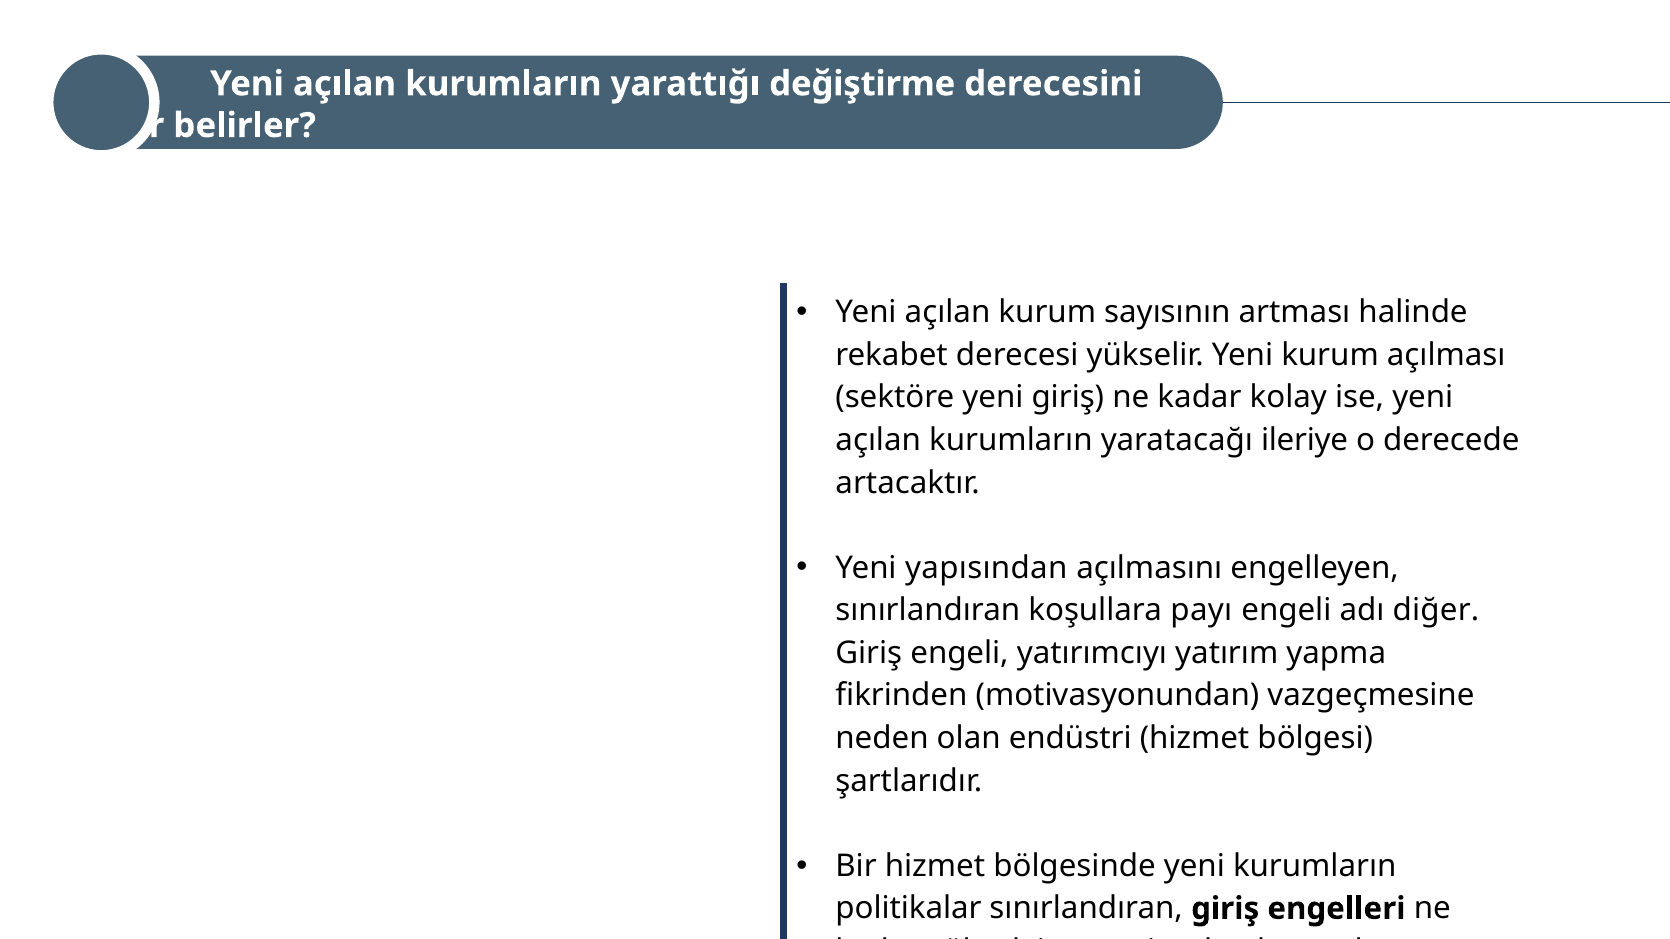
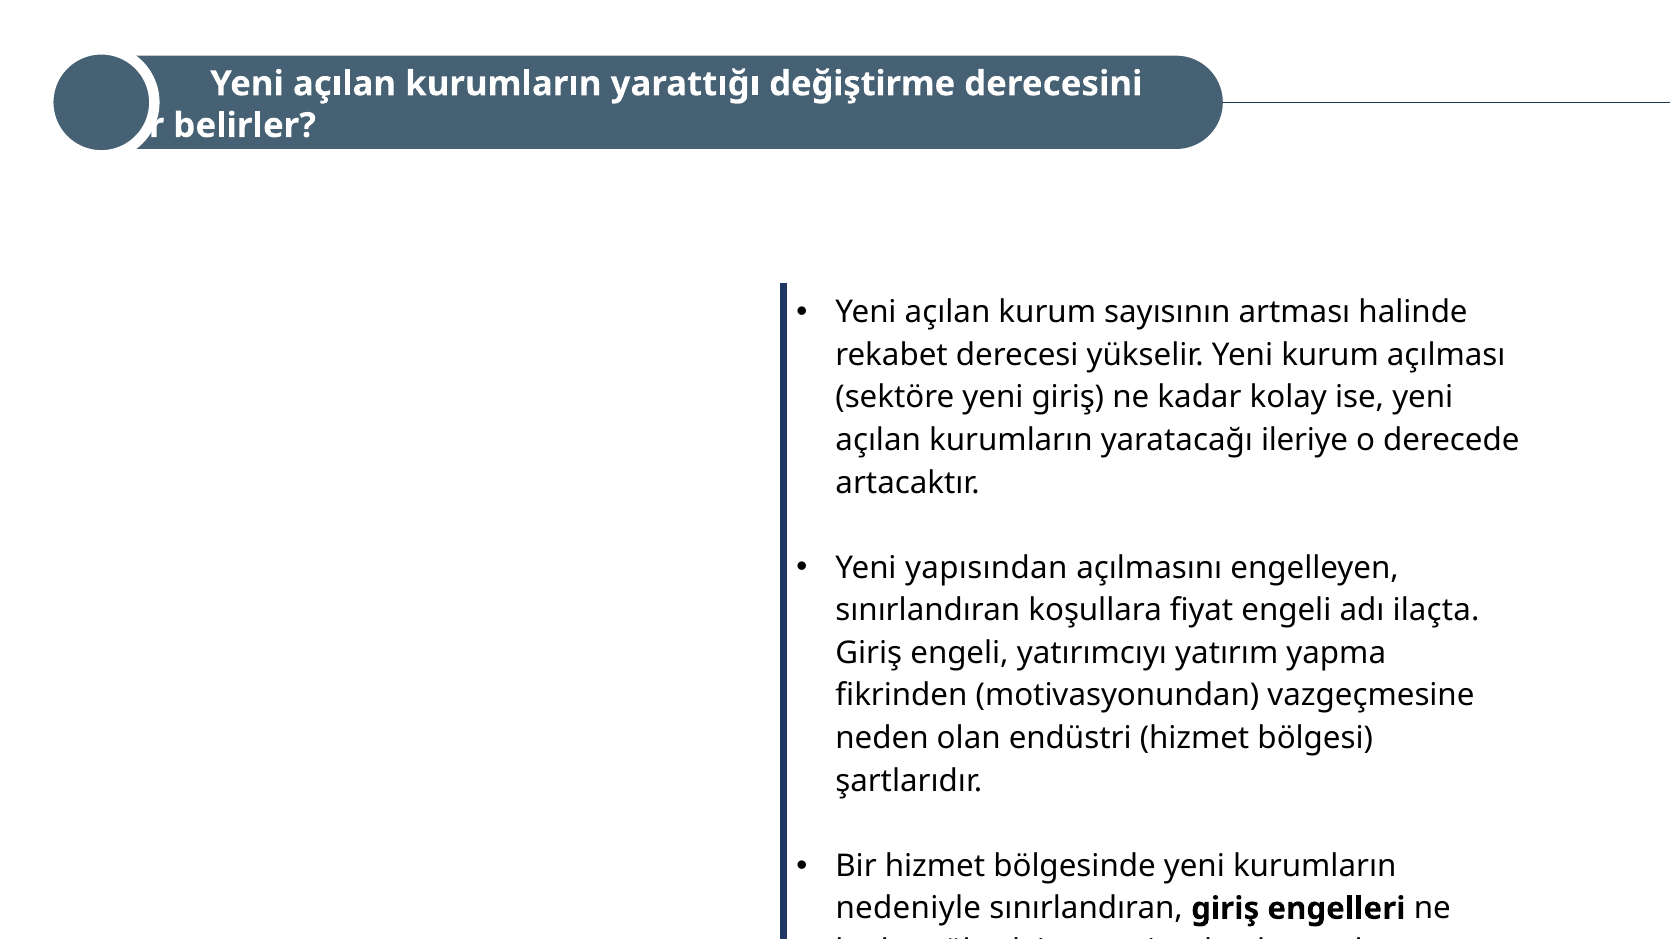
payı: payı -> fiyat
diğer: diğer -> ilaçta
politikalar: politikalar -> nedeniyle
